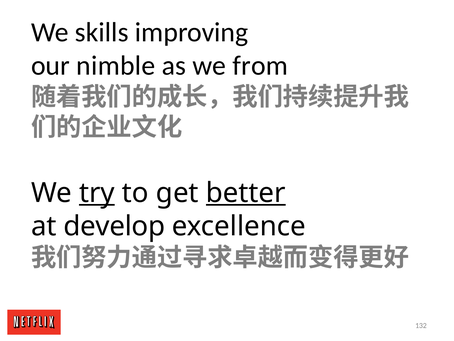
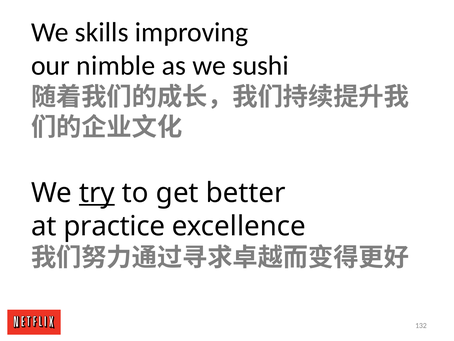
from: from -> sushi
better underline: present -> none
develop: develop -> practice
